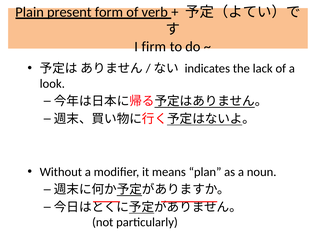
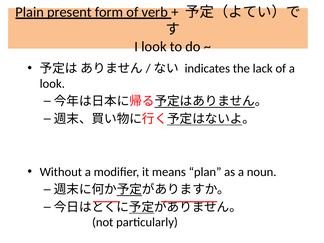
I firm: firm -> look
